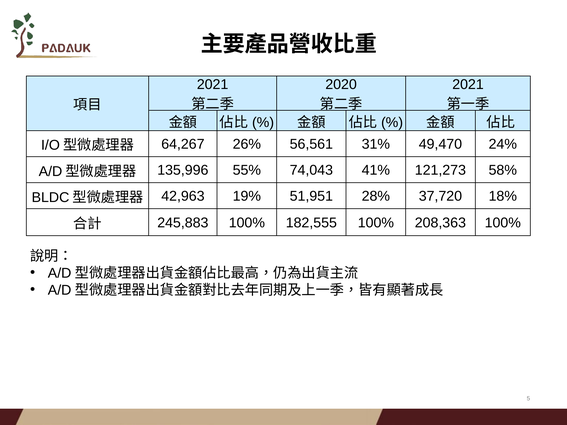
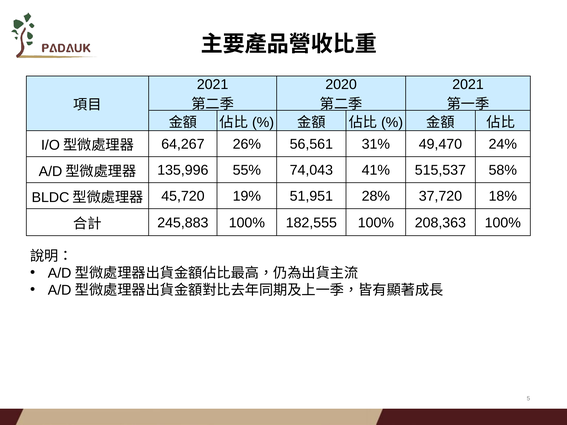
121,273: 121,273 -> 515,537
42,963: 42,963 -> 45,720
